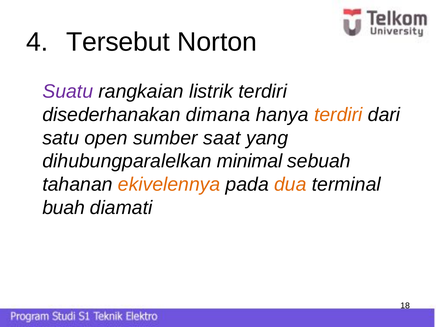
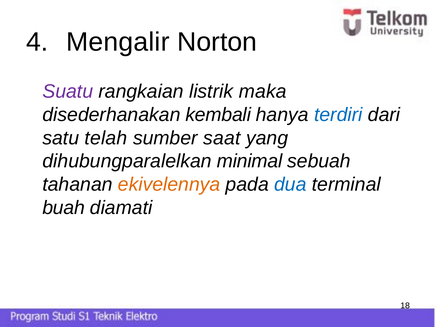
Tersebut: Tersebut -> Mengalir
listrik terdiri: terdiri -> maka
dimana: dimana -> kembali
terdiri at (338, 115) colour: orange -> blue
open: open -> telah
dua colour: orange -> blue
